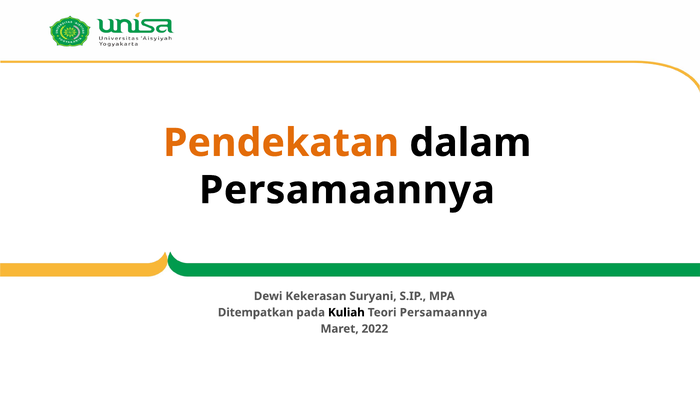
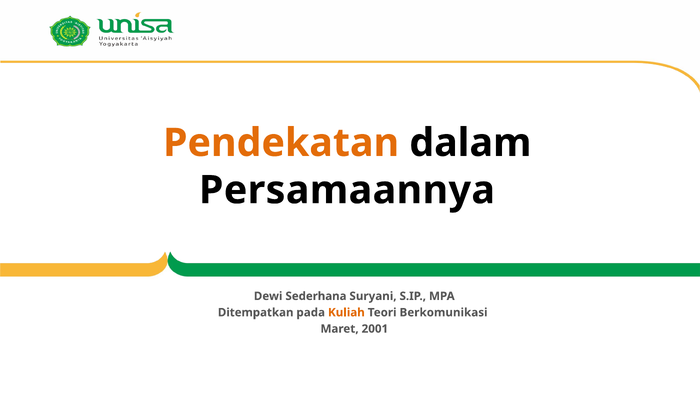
Kekerasan: Kekerasan -> Sederhana
Kuliah colour: black -> orange
Teori Persamaannya: Persamaannya -> Berkomunikasi
2022: 2022 -> 2001
